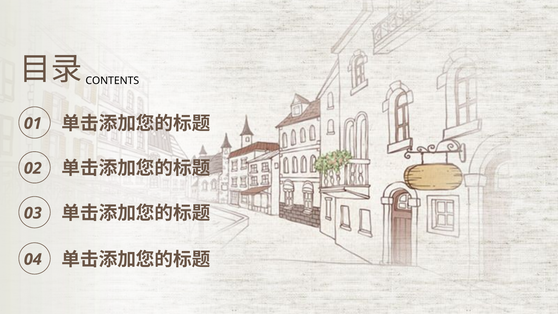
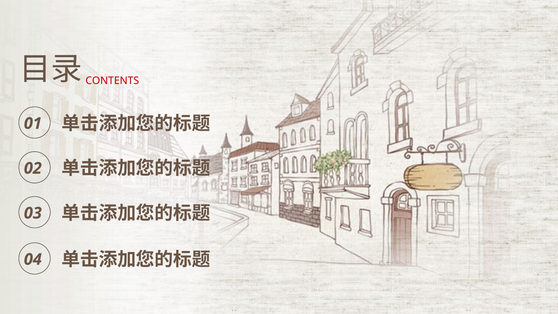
CONTENTS colour: black -> red
